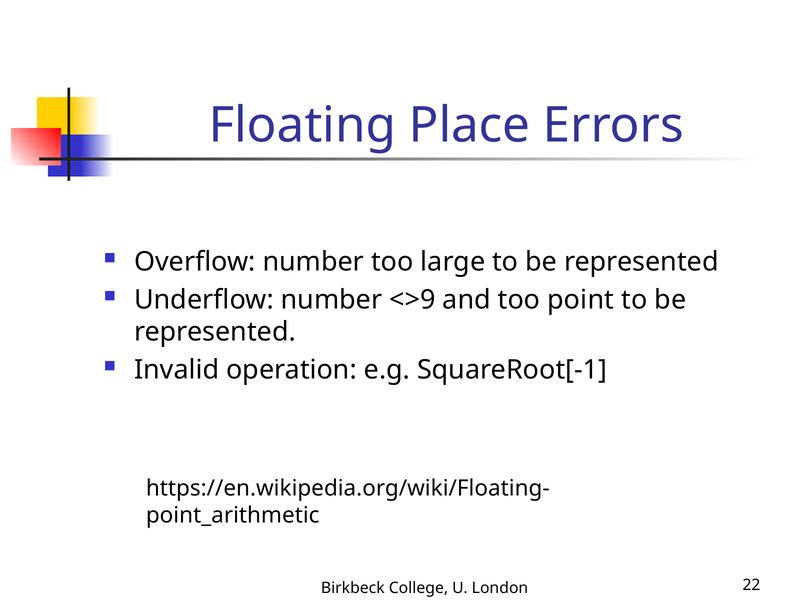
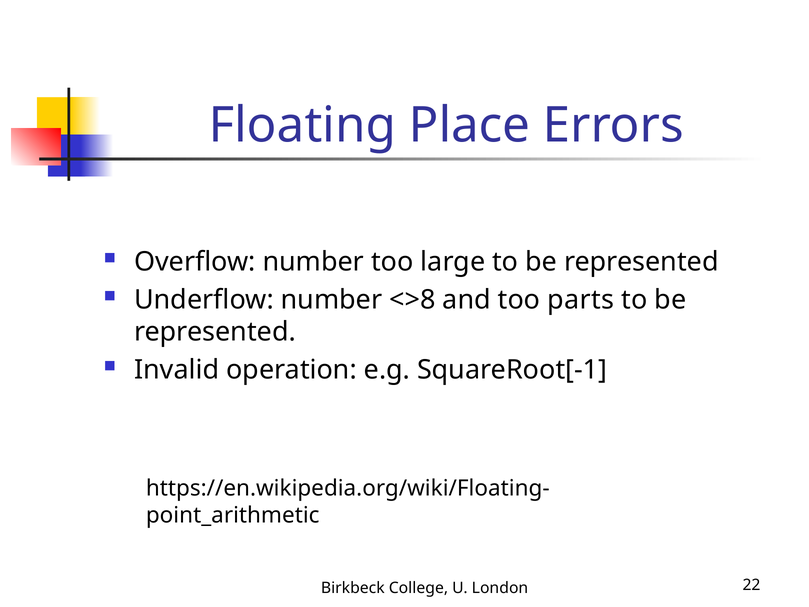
<>9: <>9 -> <>8
point: point -> parts
